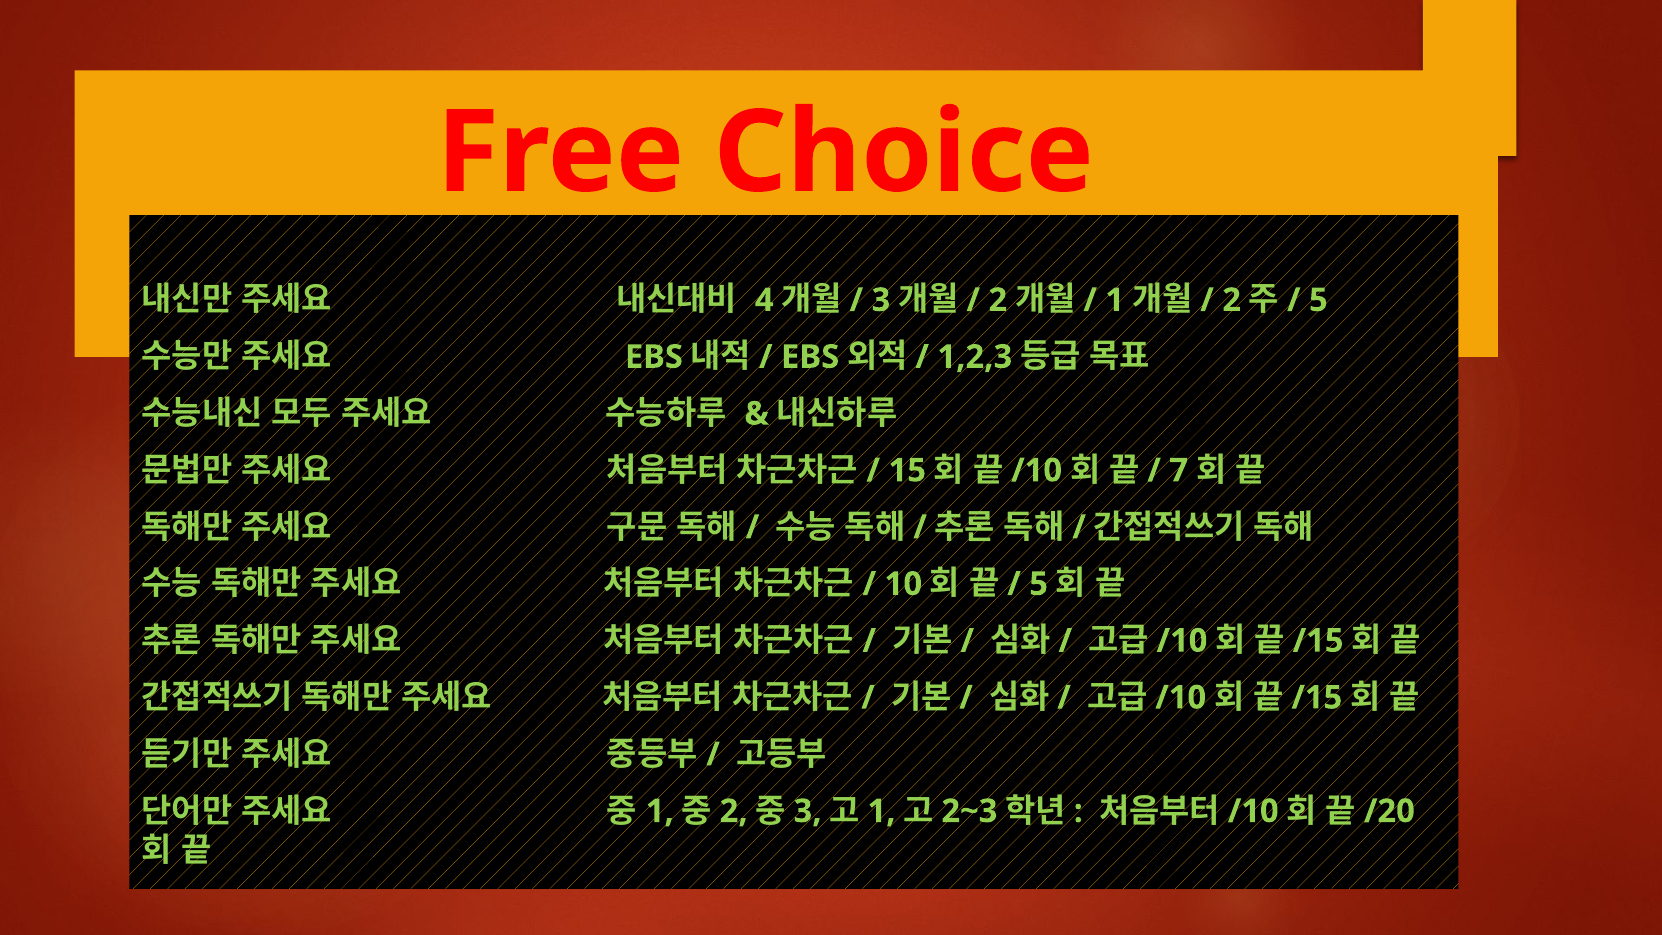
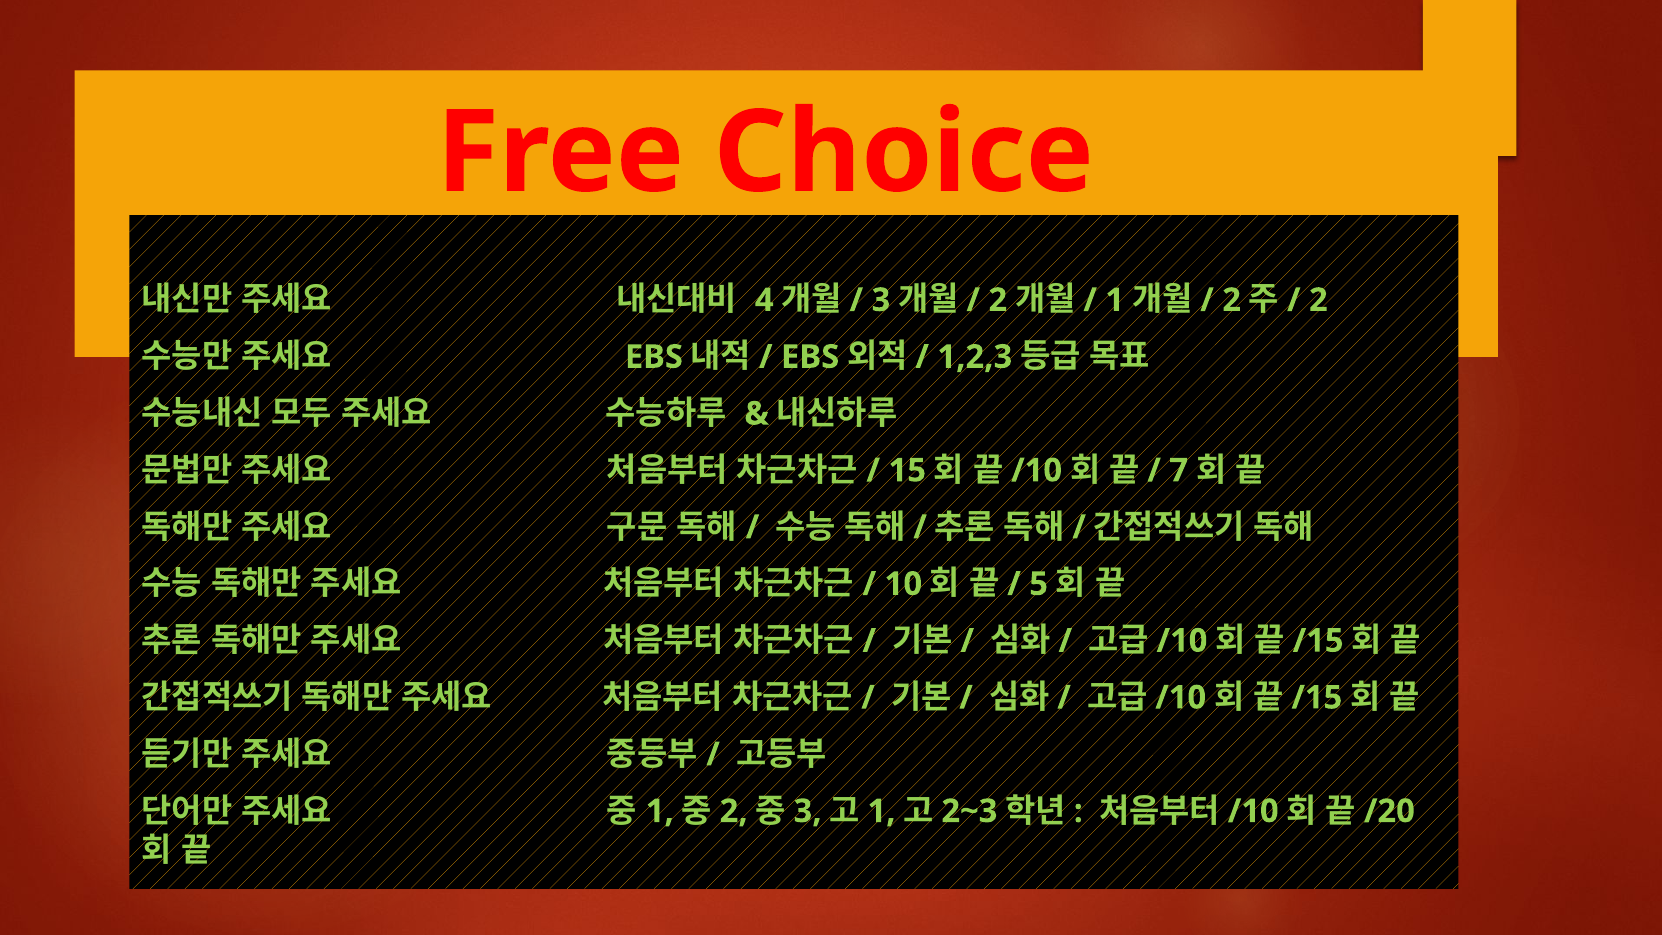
5 at (1318, 300): 5 -> 2
